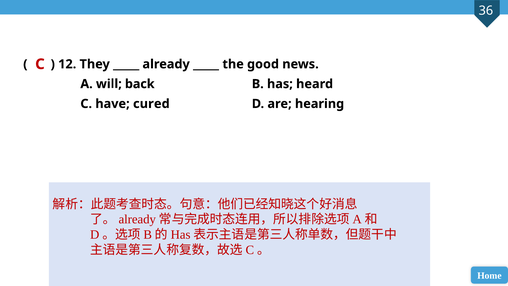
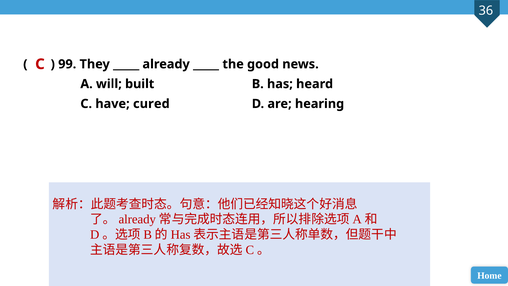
12: 12 -> 99
back: back -> built
